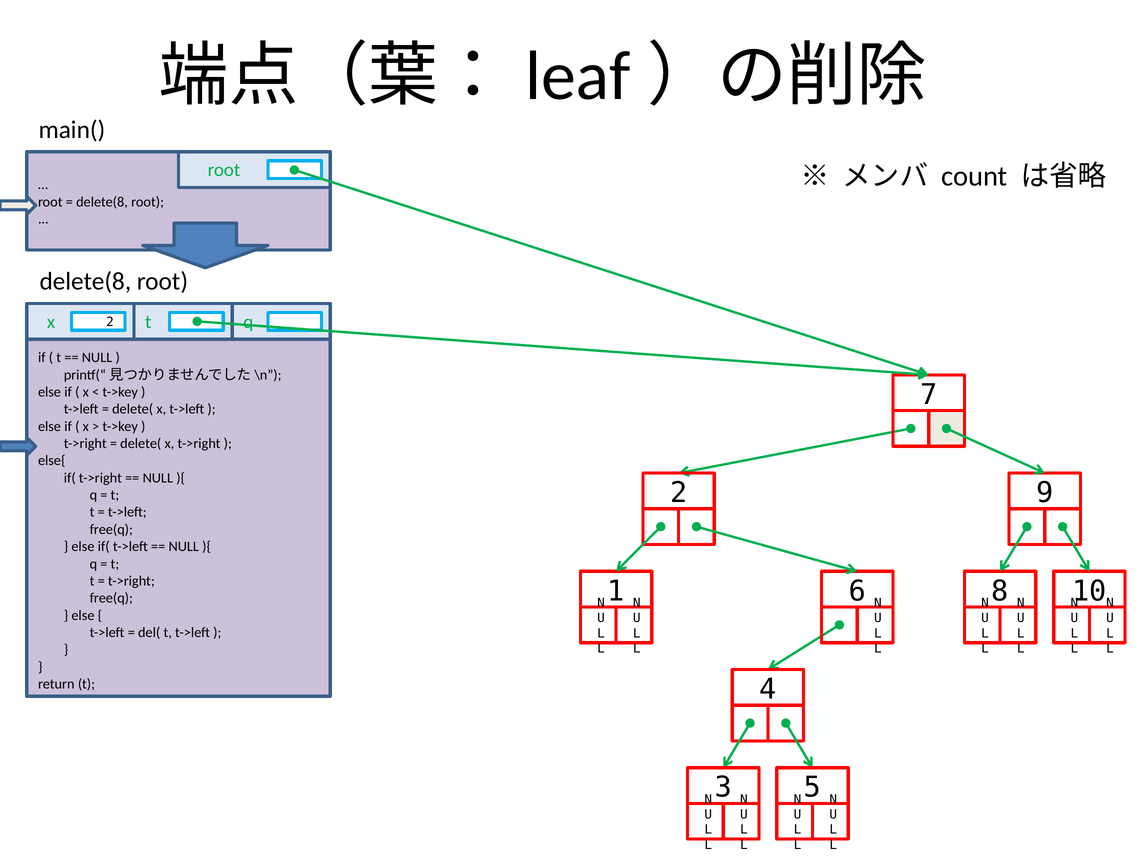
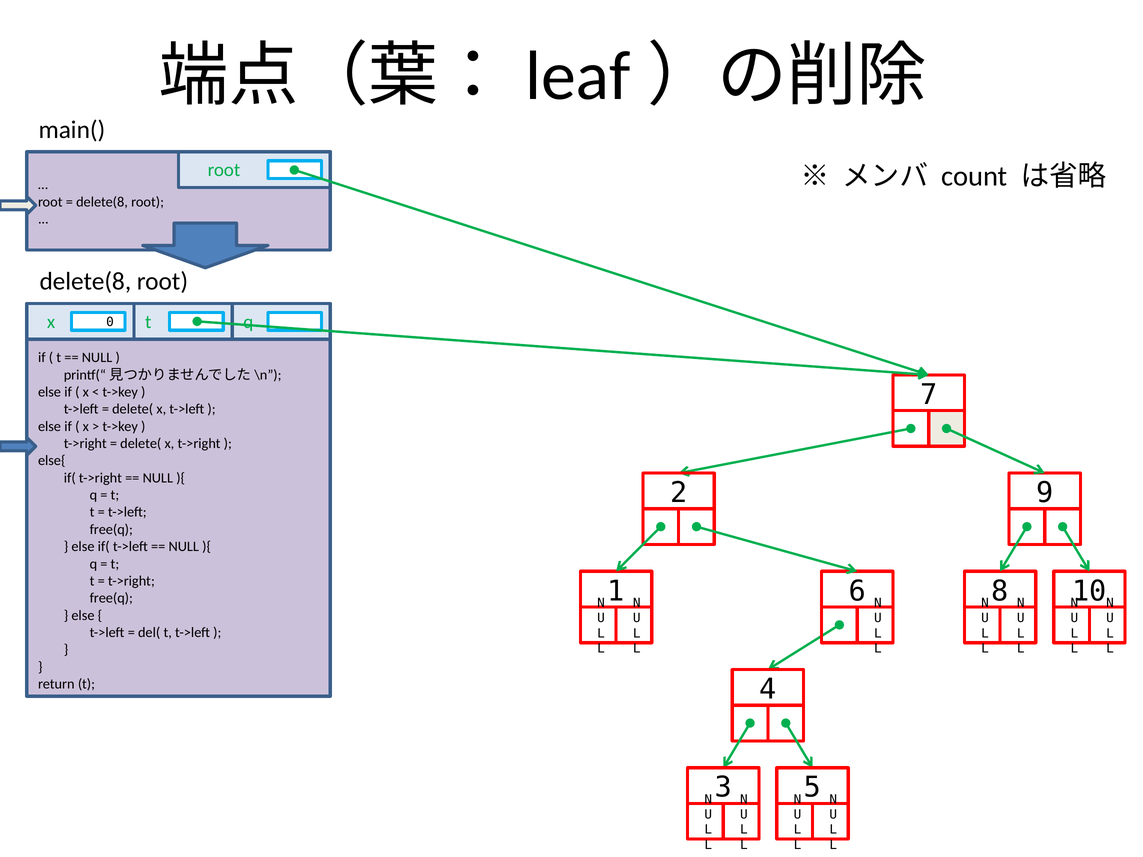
x 2: 2 -> 0
